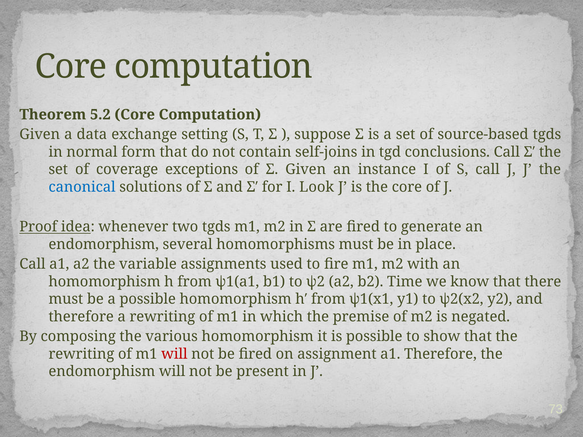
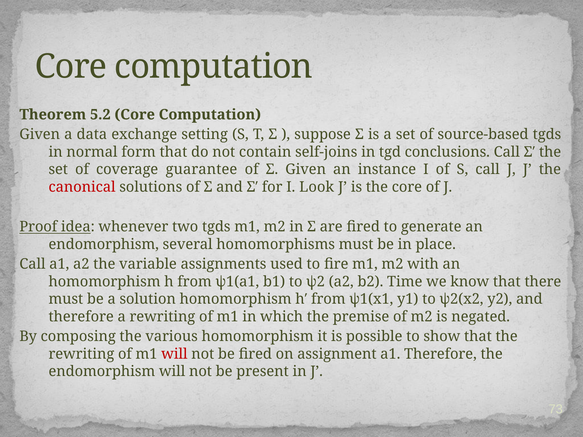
exceptions: exceptions -> guarantee
canonical colour: blue -> red
a possible: possible -> solution
